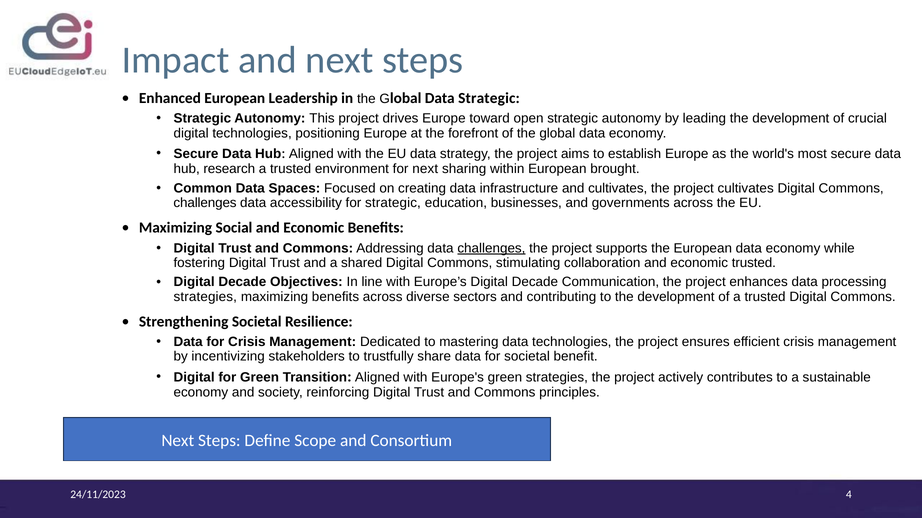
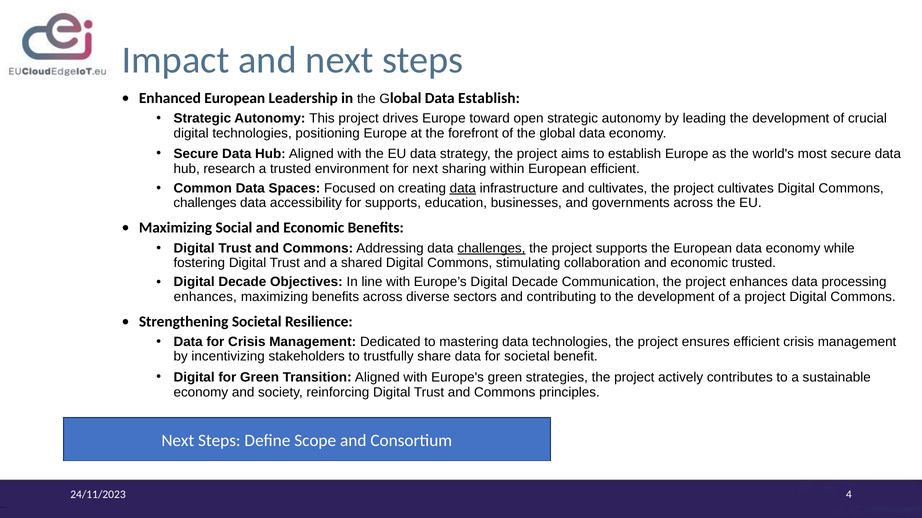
Data Strategic: Strategic -> Establish
European brought: brought -> efficient
data at (463, 188) underline: none -> present
for strategic: strategic -> supports
strategies at (205, 297): strategies -> enhances
of a trusted: trusted -> project
